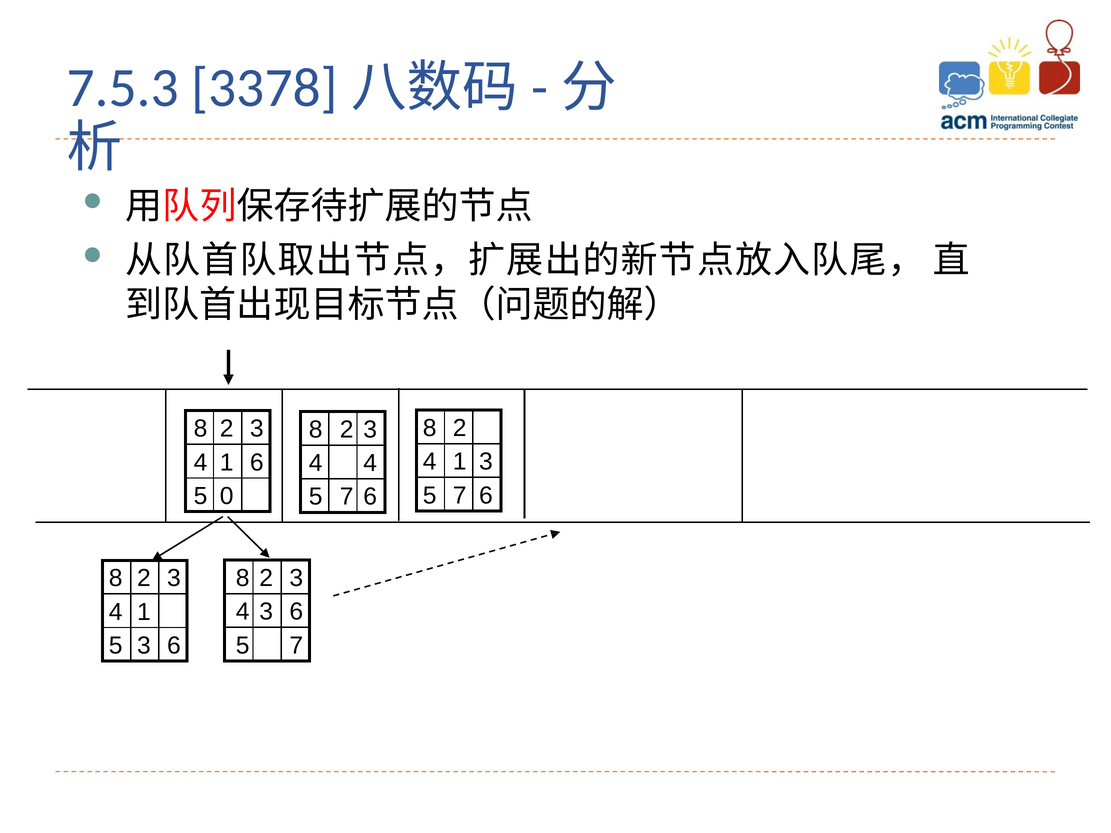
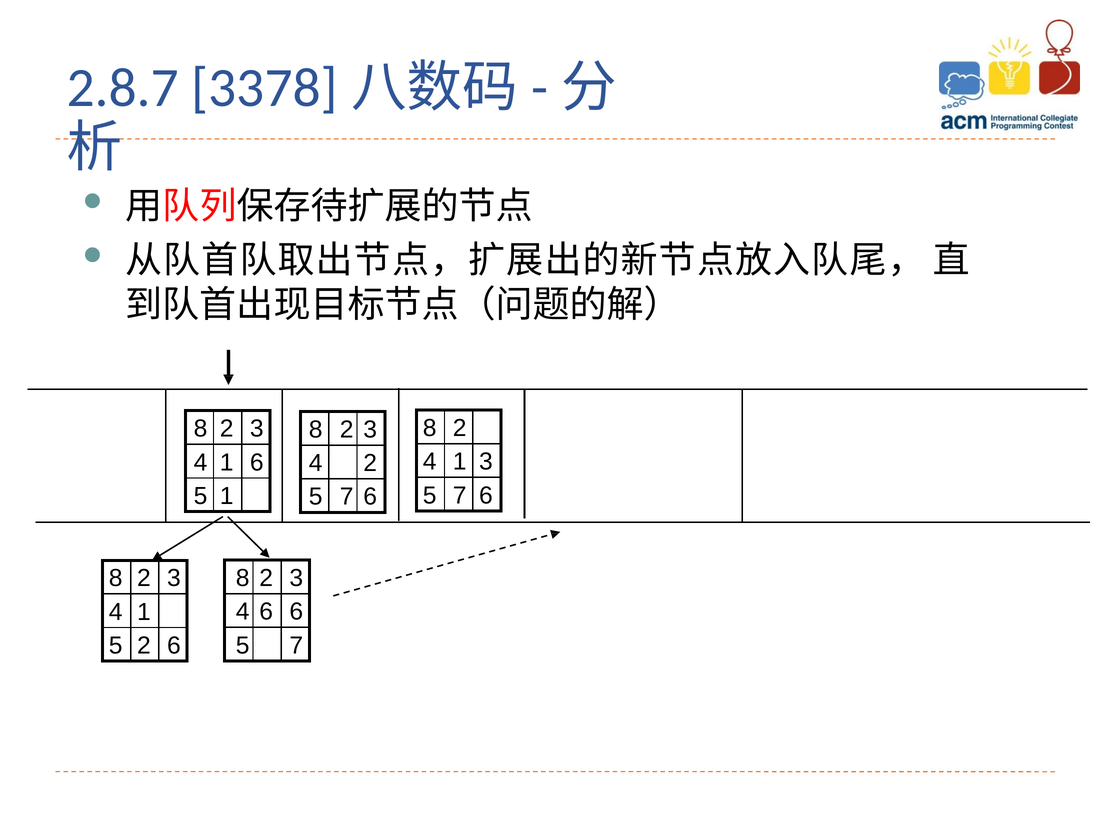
7.5.3: 7.5.3 -> 2.8.7
4 4: 4 -> 2
5 0: 0 -> 1
4 3: 3 -> 6
5 3: 3 -> 2
